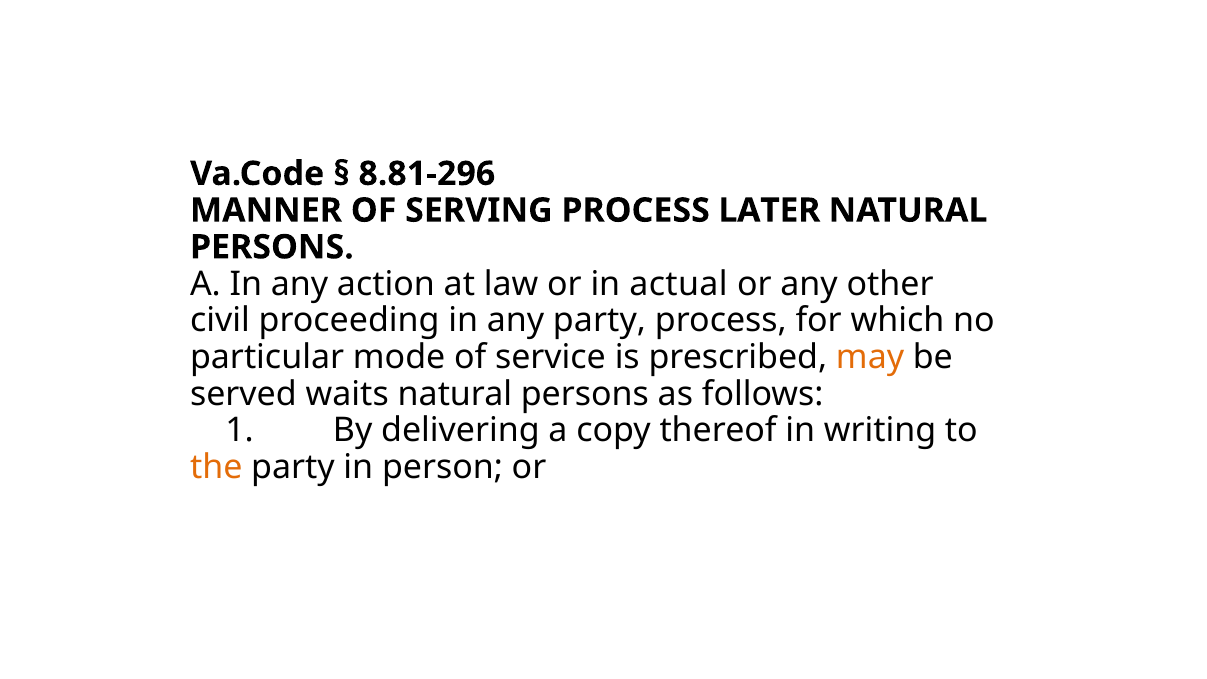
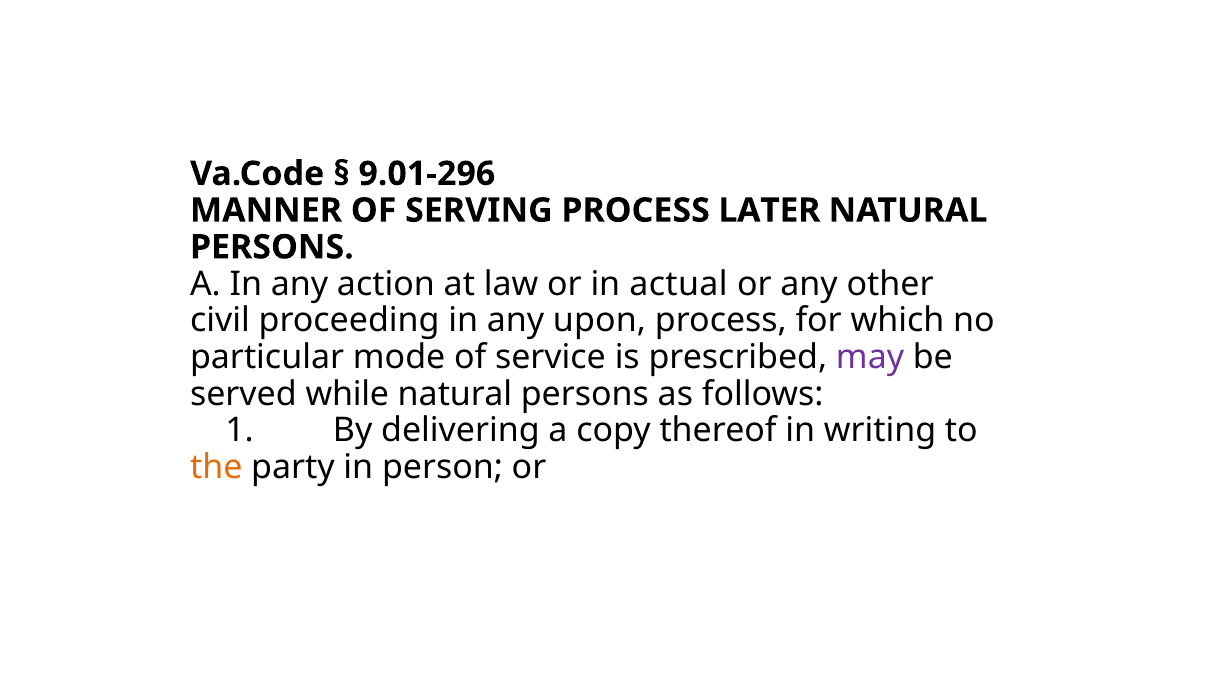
8.81-296: 8.81-296 -> 9.01-296
any party: party -> upon
may colour: orange -> purple
waits: waits -> while
